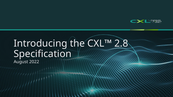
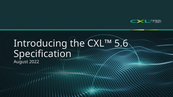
2.8: 2.8 -> 5.6
